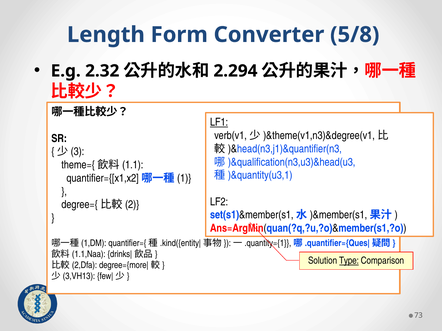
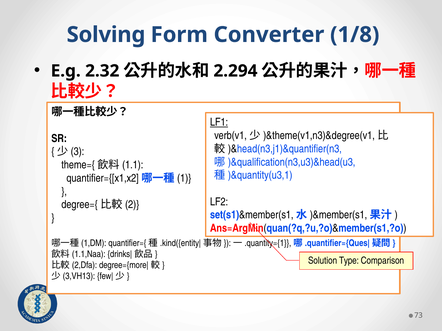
Length: Length -> Solving
5/8: 5/8 -> 1/8
Type underline: present -> none
